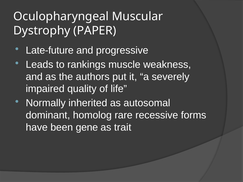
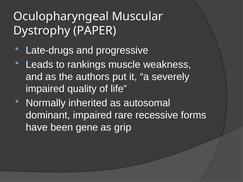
Late-future: Late-future -> Late-drugs
dominant homolog: homolog -> impaired
trait: trait -> grip
